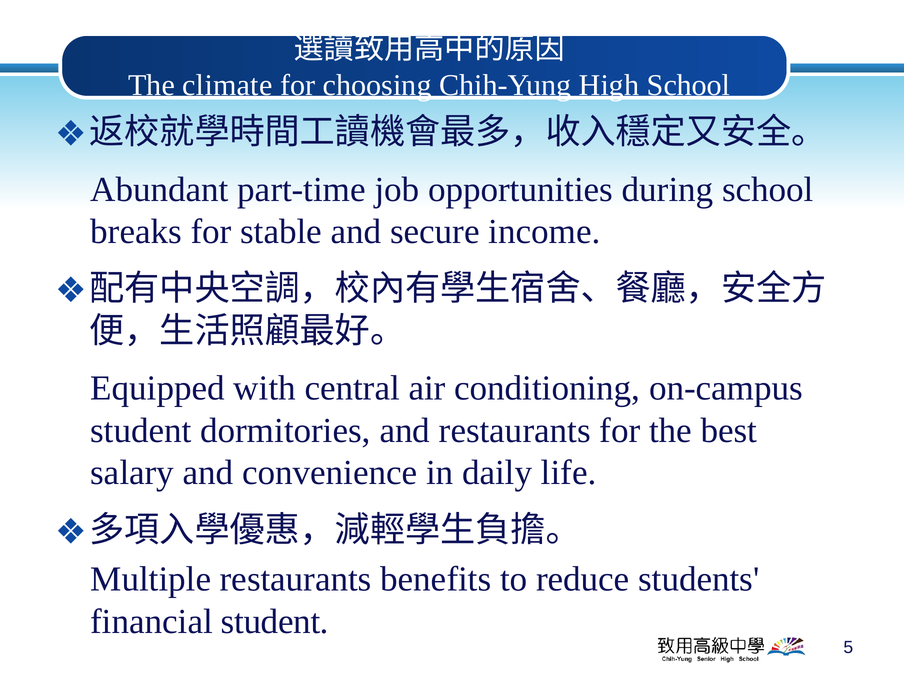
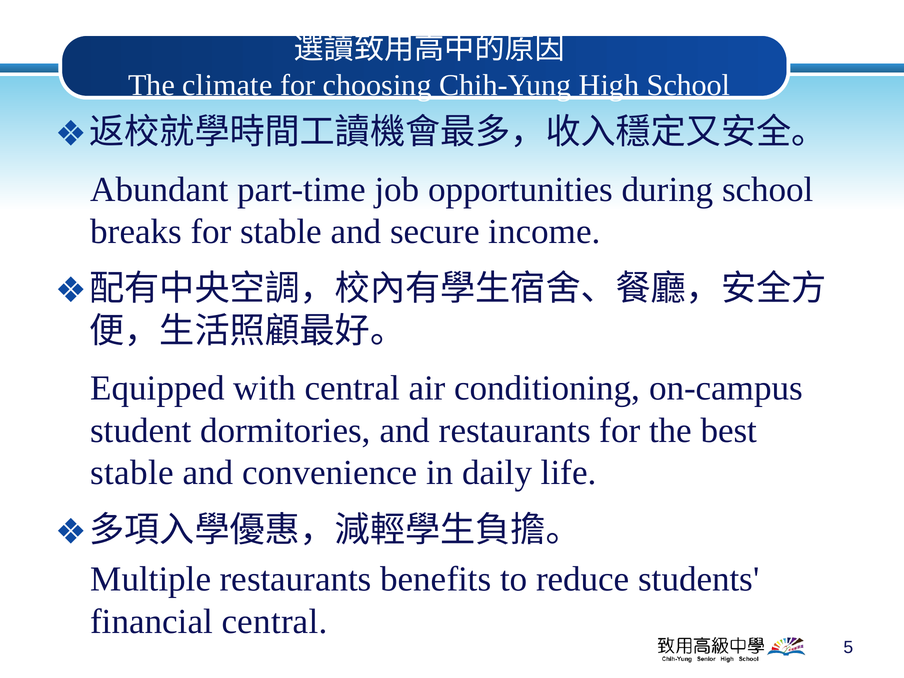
salary at (132, 473): salary -> stable
financial student: student -> central
